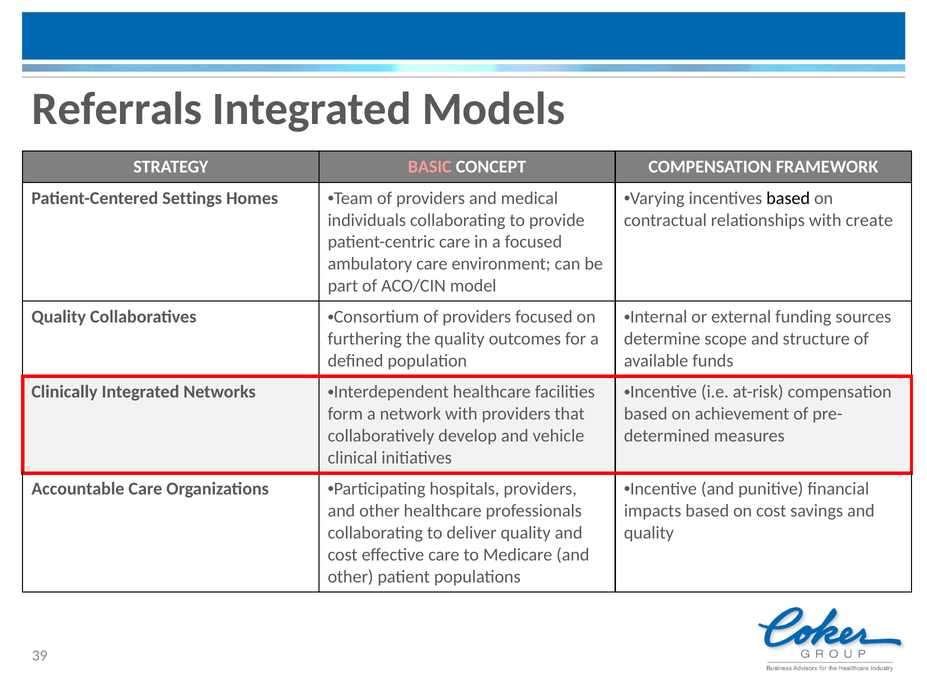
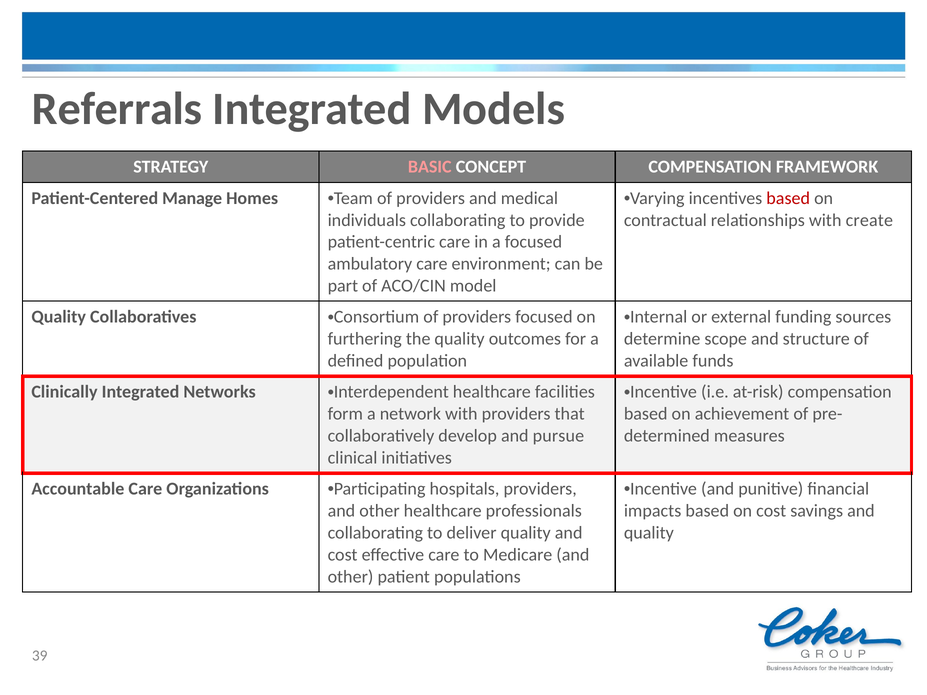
based at (788, 198) colour: black -> red
Settings: Settings -> Manage
vehicle: vehicle -> pursue
